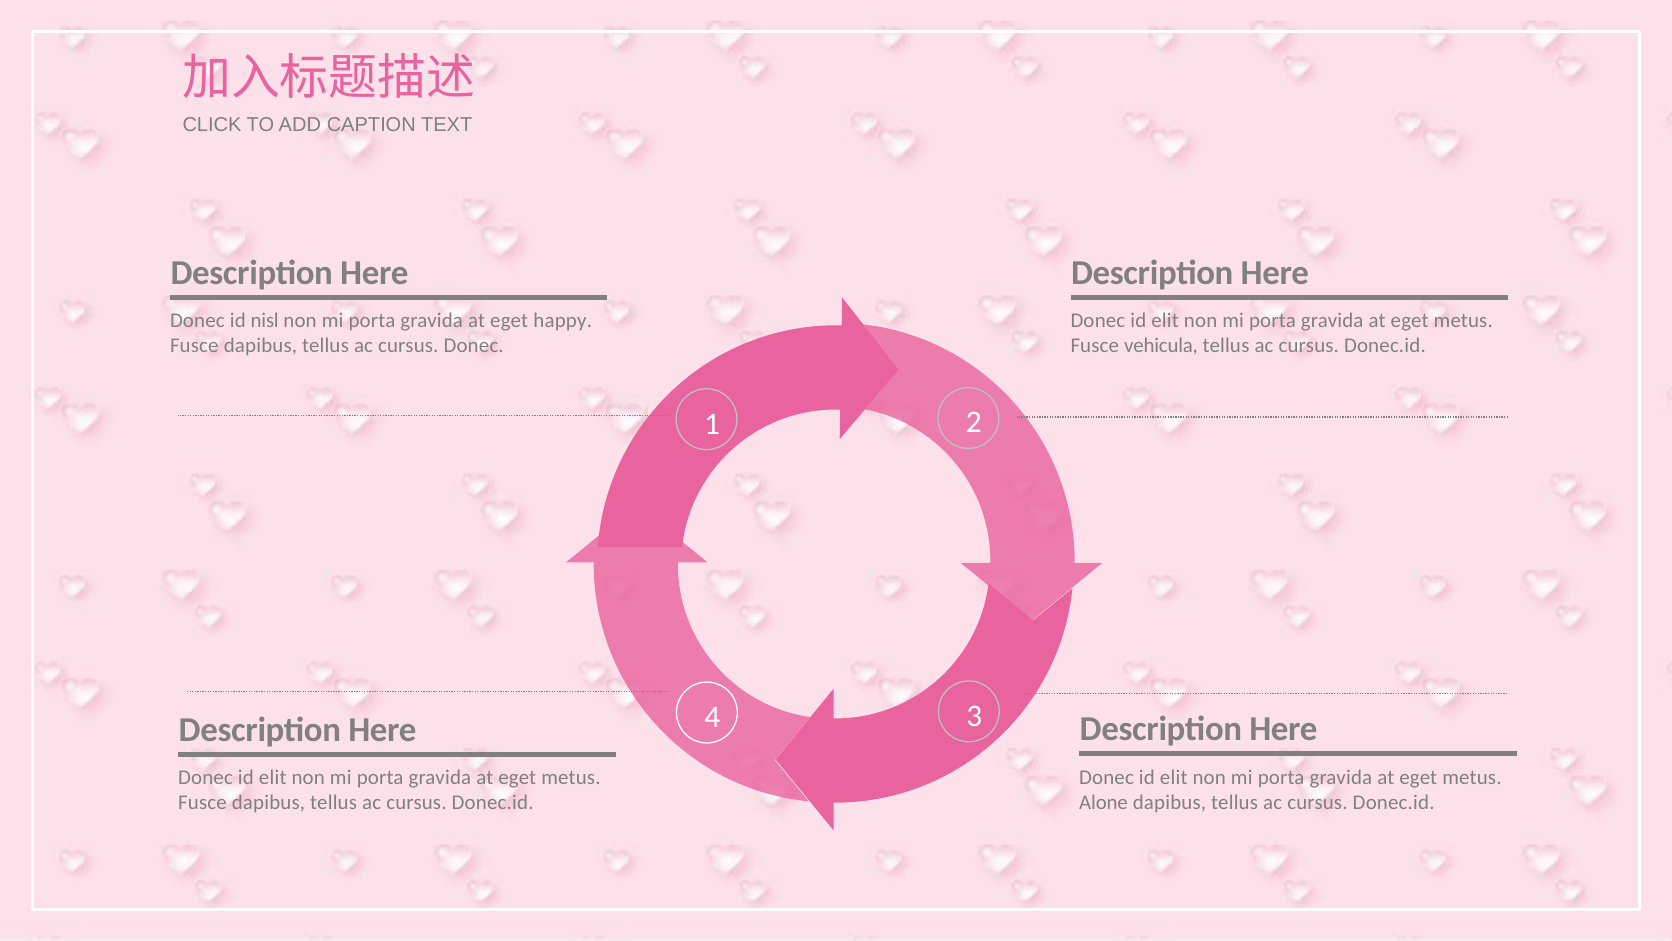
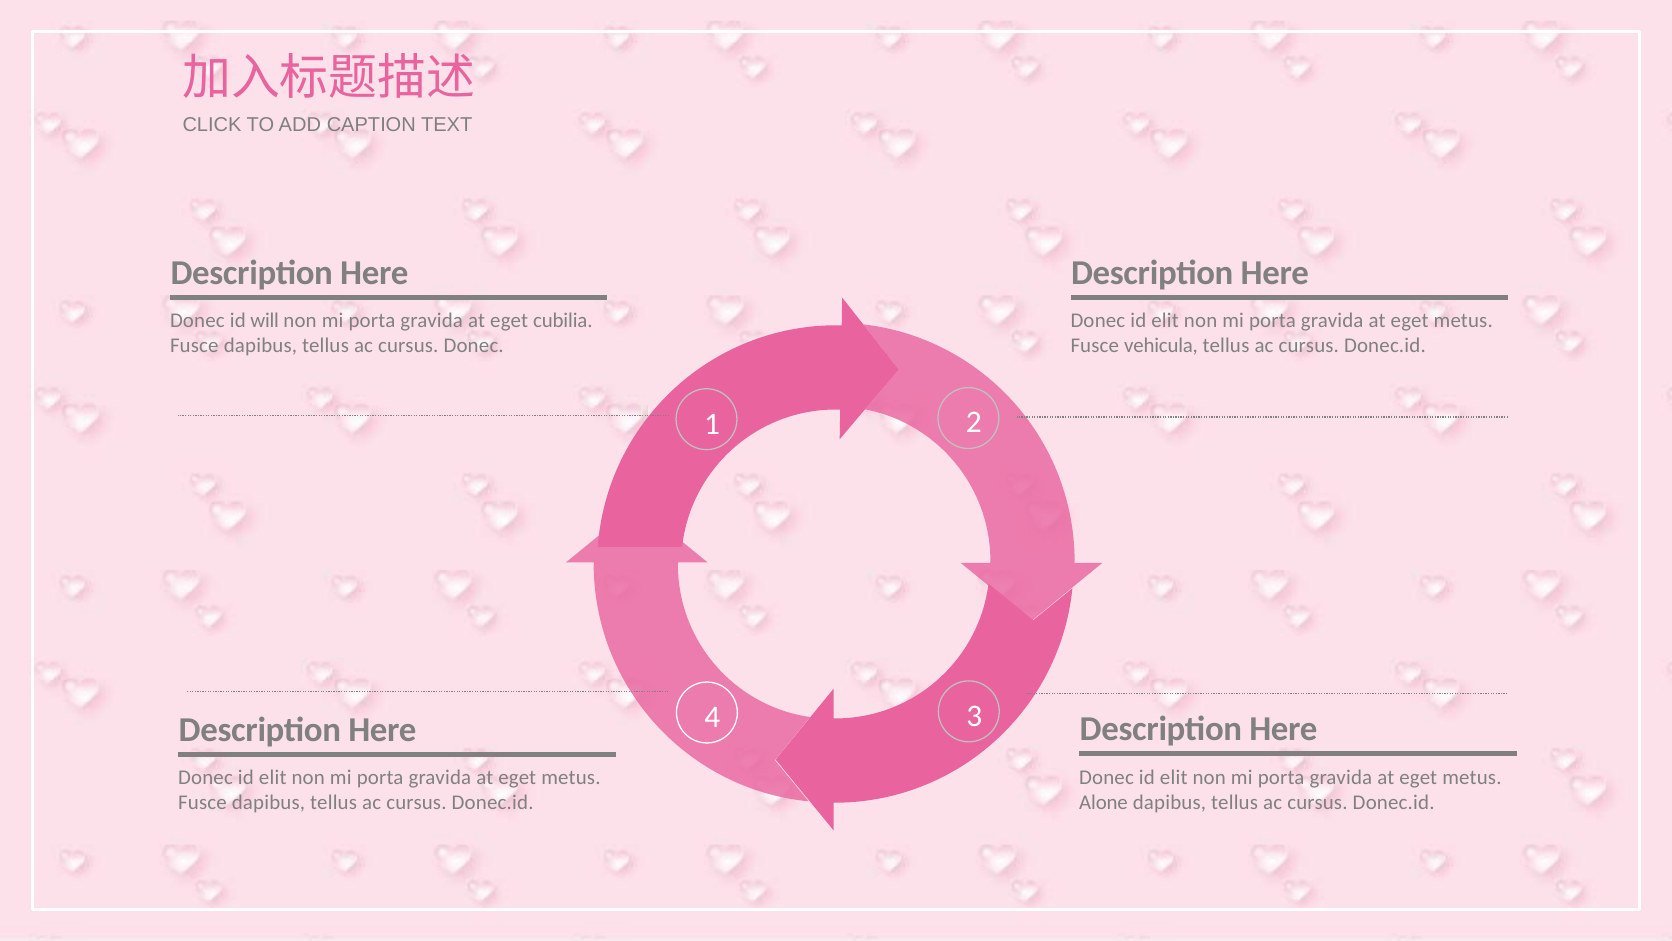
nisl: nisl -> will
happy: happy -> cubilia
